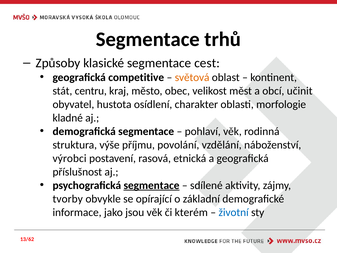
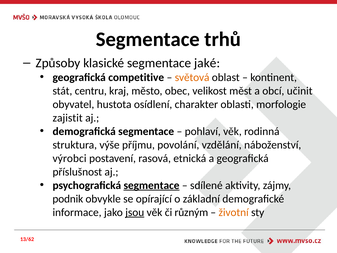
cest: cest -> jaké
kladné: kladné -> zajistit
tvorby: tvorby -> podnik
jsou underline: none -> present
kterém: kterém -> různým
životní colour: blue -> orange
